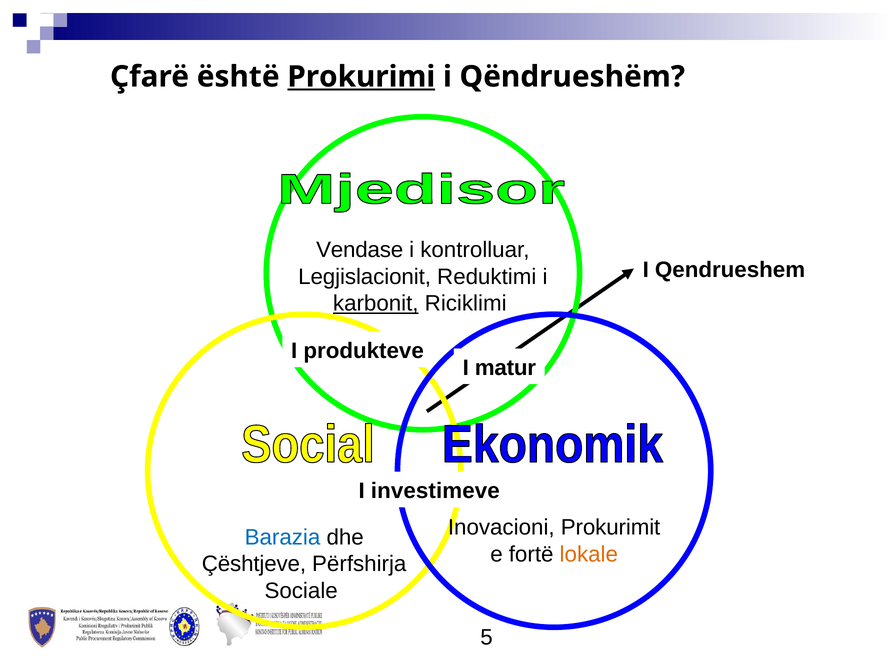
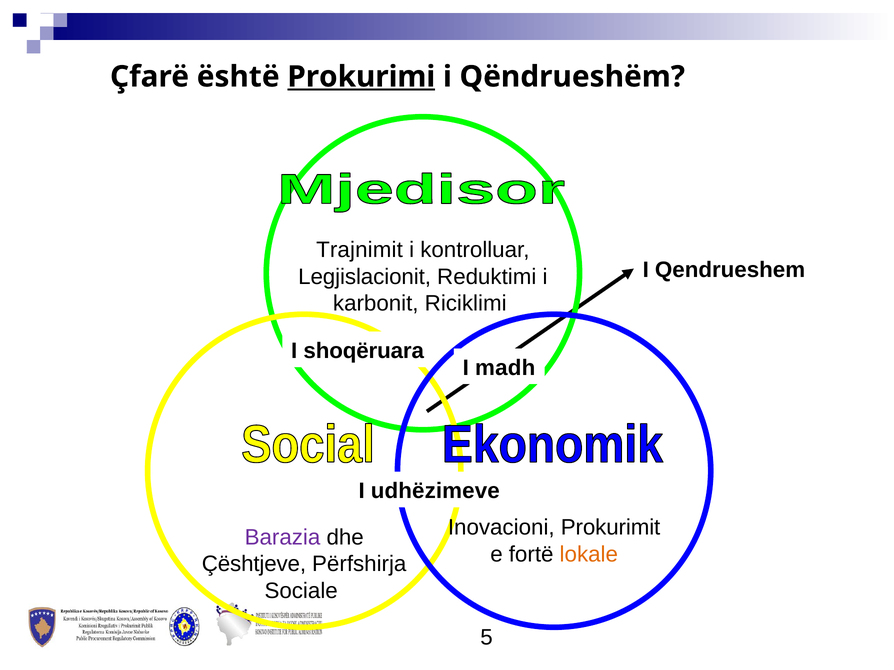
Vendase: Vendase -> Trajnimit
karbonit underline: present -> none
produkteve: produkteve -> shoqëruara
matur: matur -> madh
investimeve: investimeve -> udhëzimeve
Barazia colour: blue -> purple
